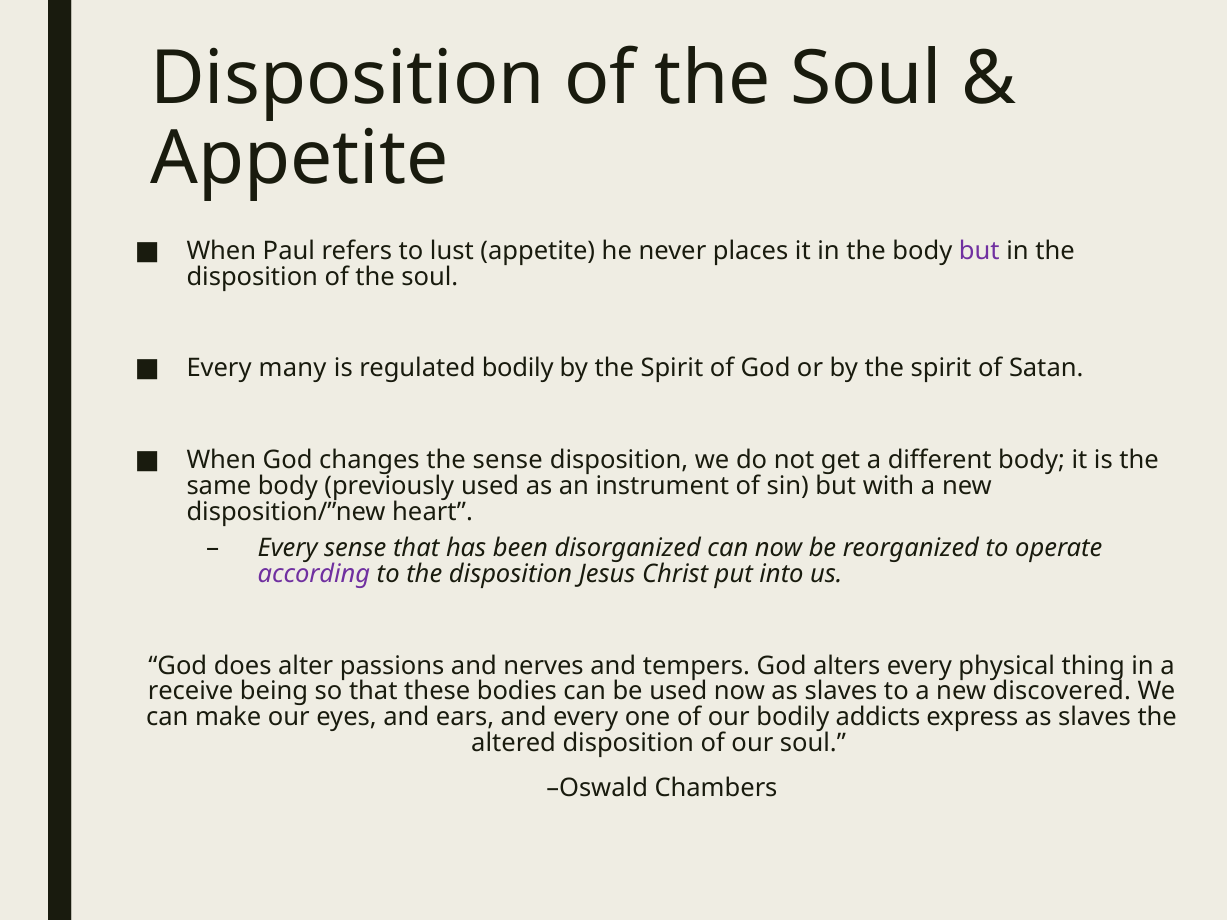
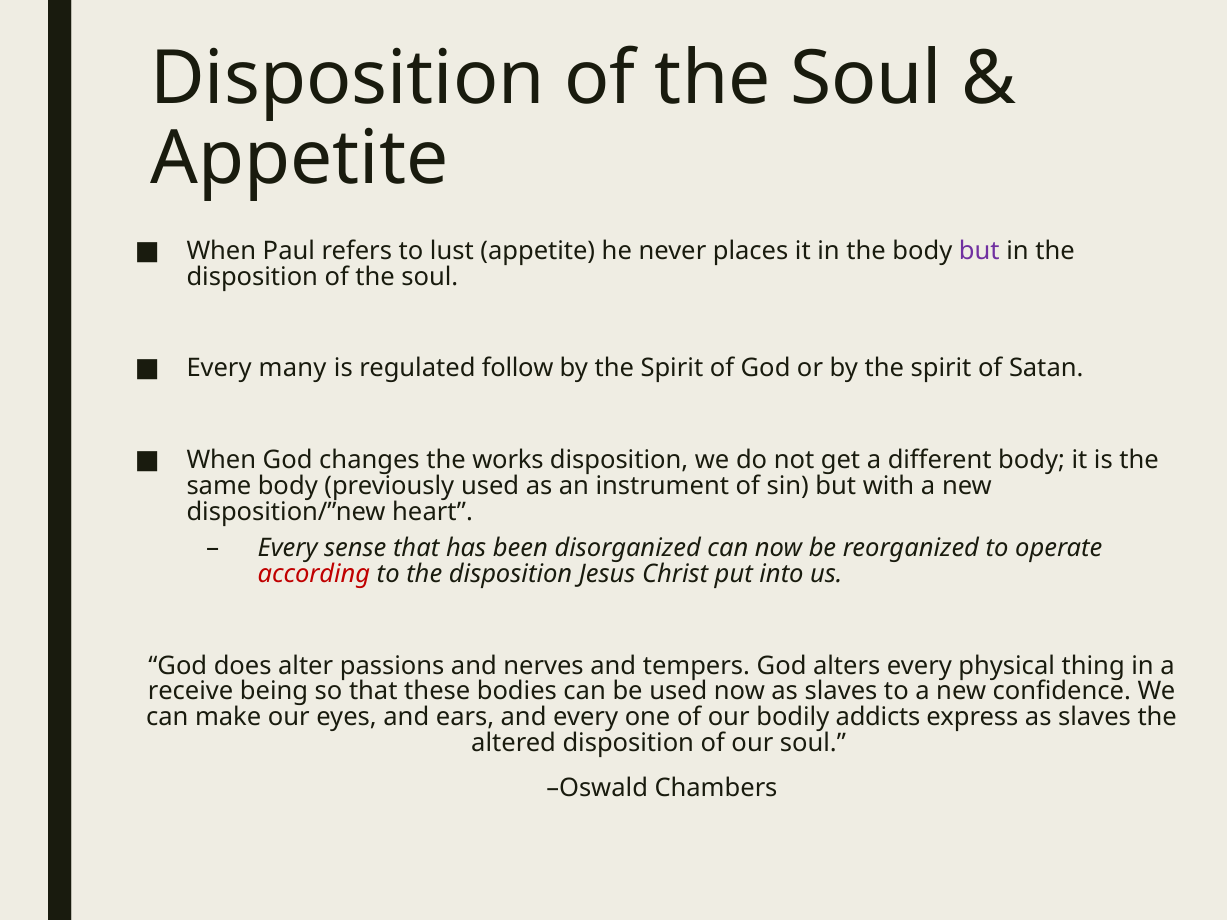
regulated bodily: bodily -> follow
the sense: sense -> works
according colour: purple -> red
discovered: discovered -> confidence
